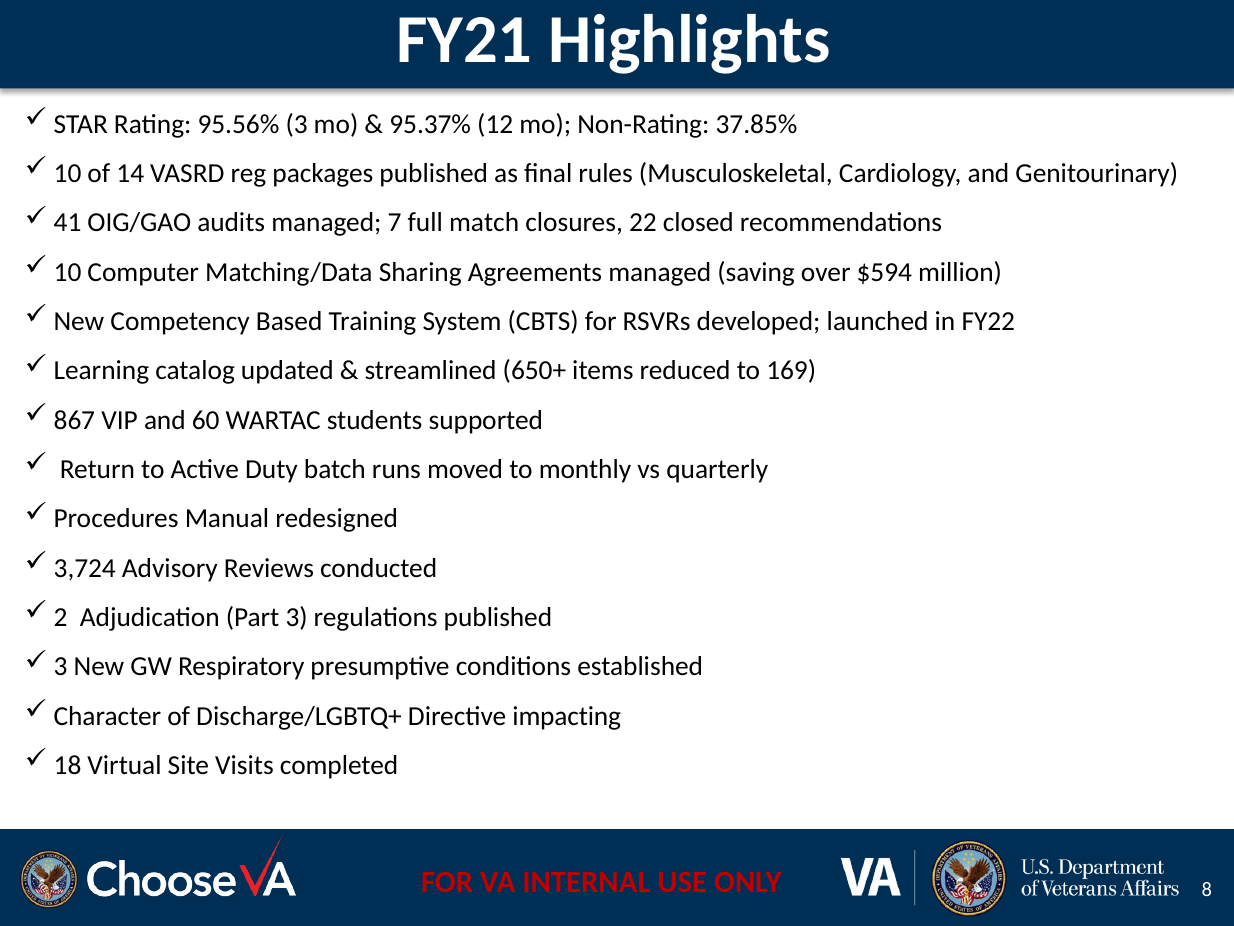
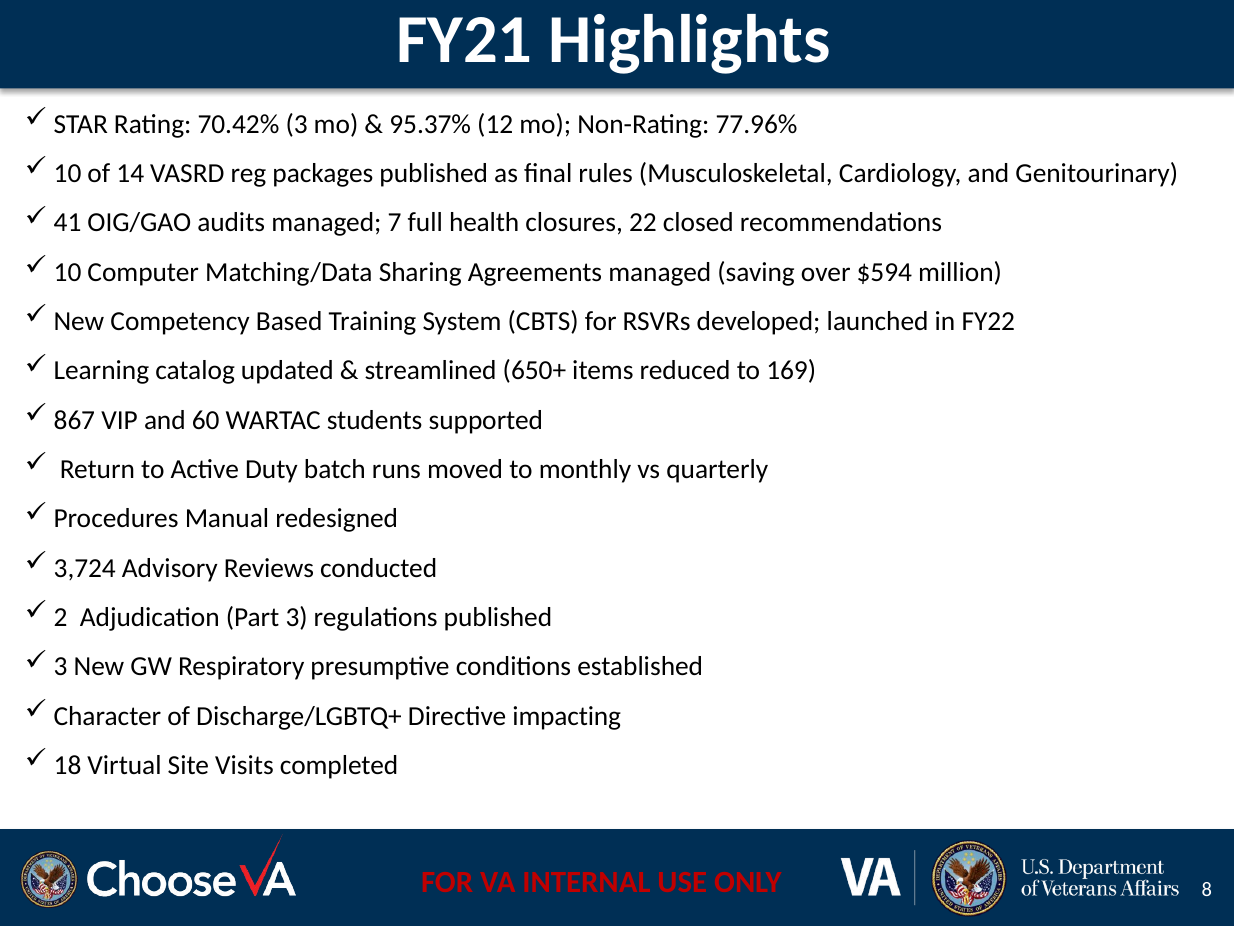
95.56%: 95.56% -> 70.42%
37.85%: 37.85% -> 77.96%
match: match -> health
